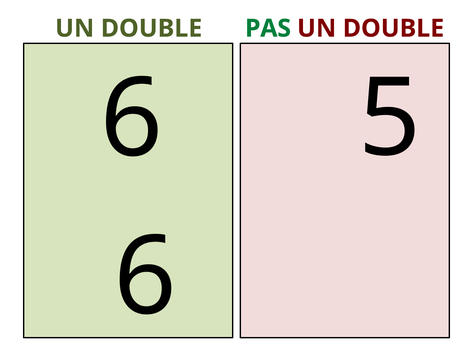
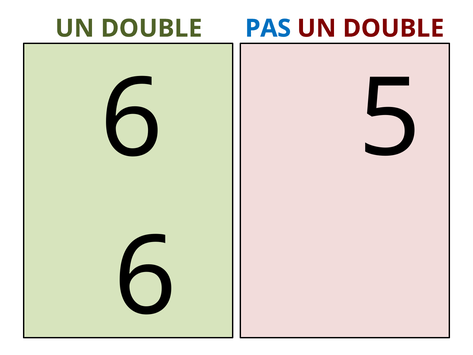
PAS colour: green -> blue
